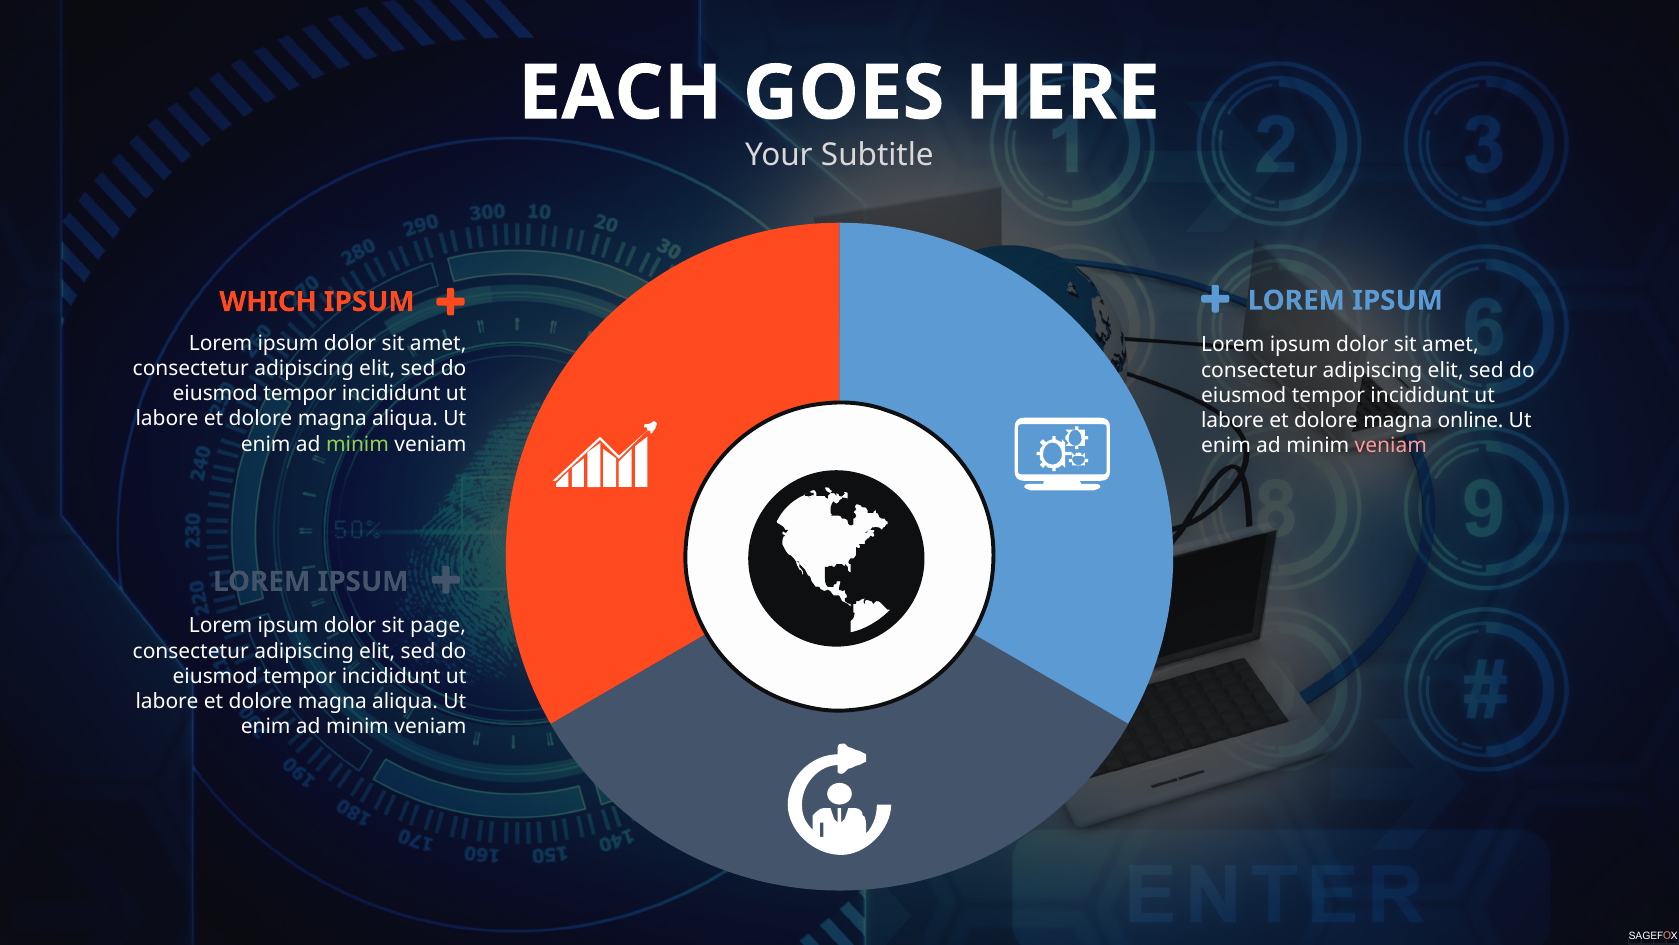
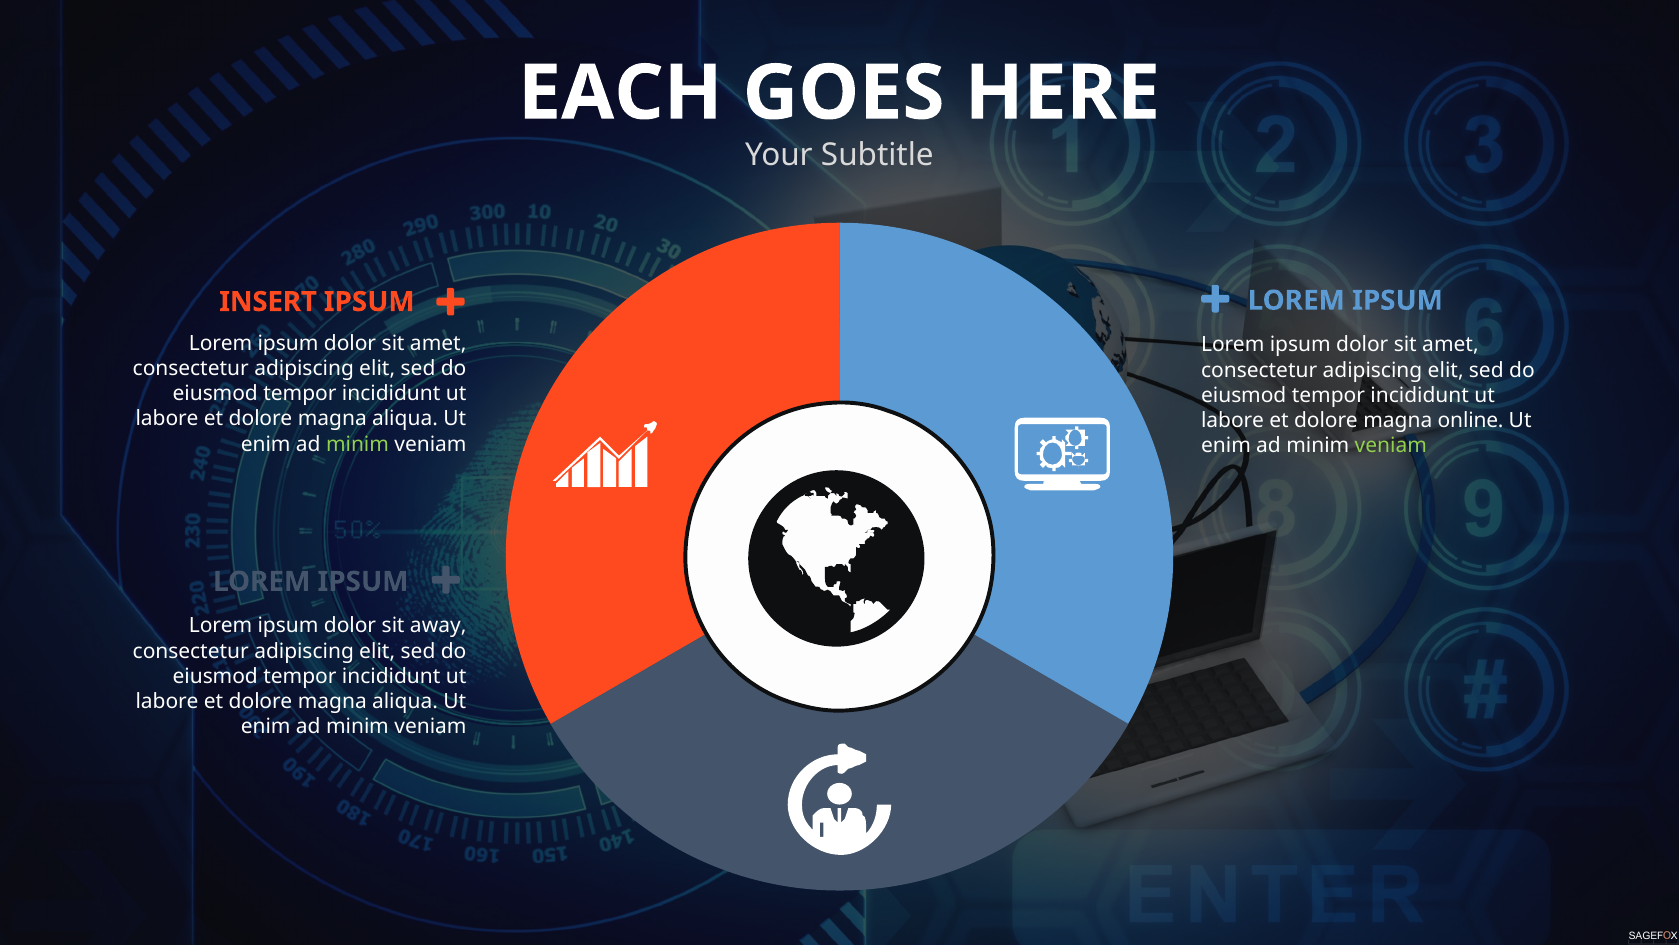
WHICH: WHICH -> INSERT
veniam at (1391, 445) colour: pink -> light green
page: page -> away
